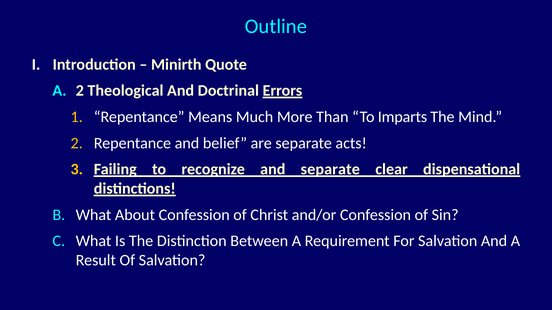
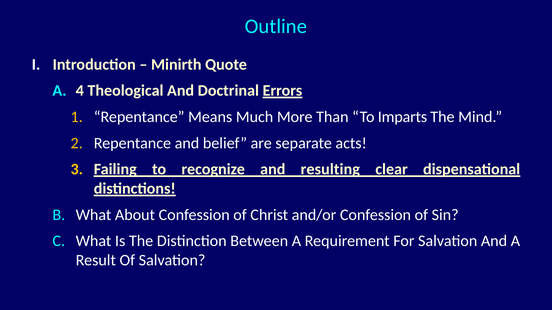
A 2: 2 -> 4
and separate: separate -> resulting
